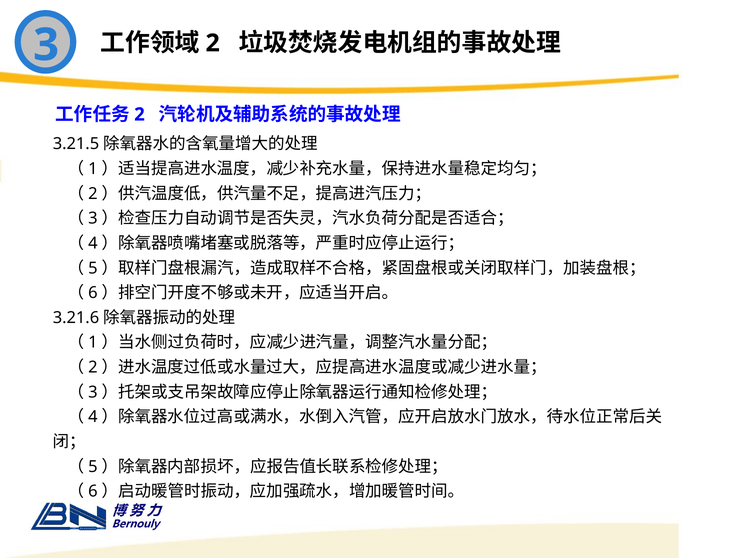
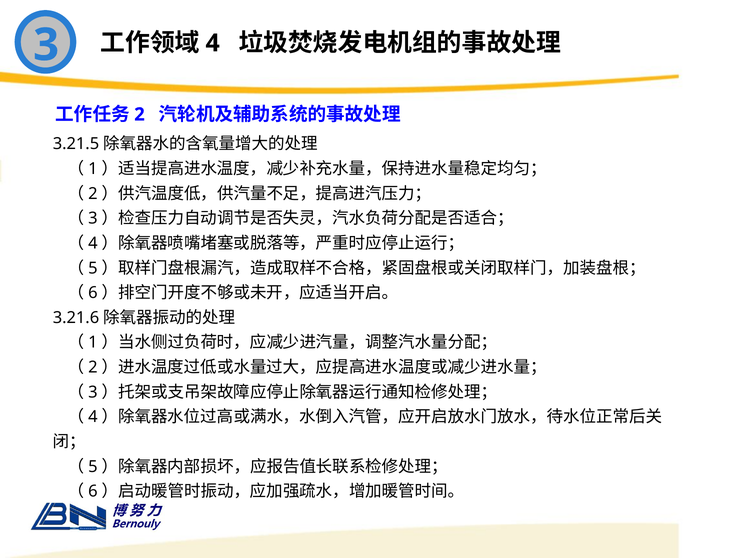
2 at (213, 43): 2 -> 4
